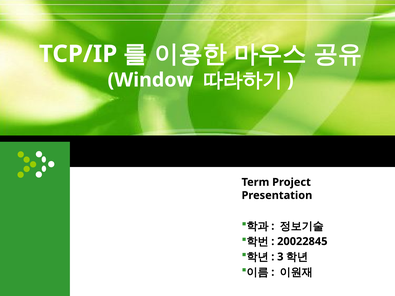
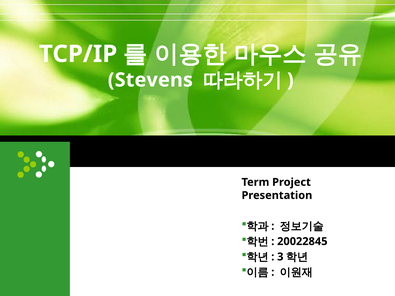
Window: Window -> Stevens
